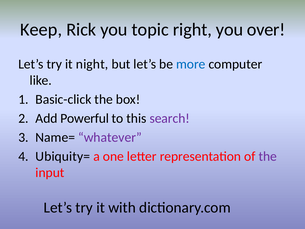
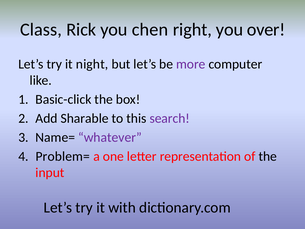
Keep: Keep -> Class
topic: topic -> chen
more colour: blue -> purple
Powerful: Powerful -> Sharable
Ubiquity=: Ubiquity= -> Problem=
the at (268, 156) colour: purple -> black
